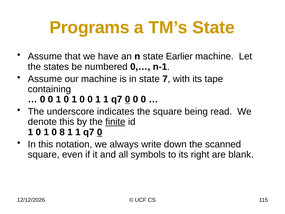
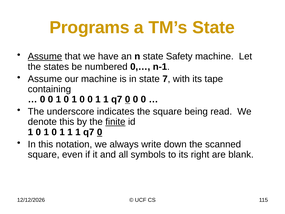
Assume at (45, 56) underline: none -> present
Earlier: Earlier -> Safety
8 at (62, 132): 8 -> 1
